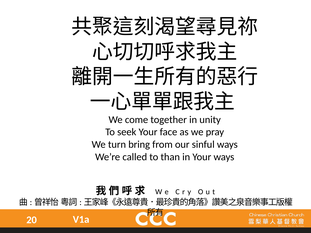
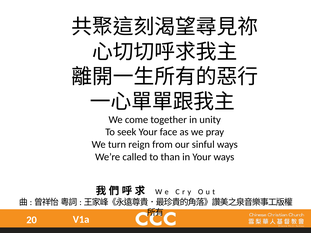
bring: bring -> reign
